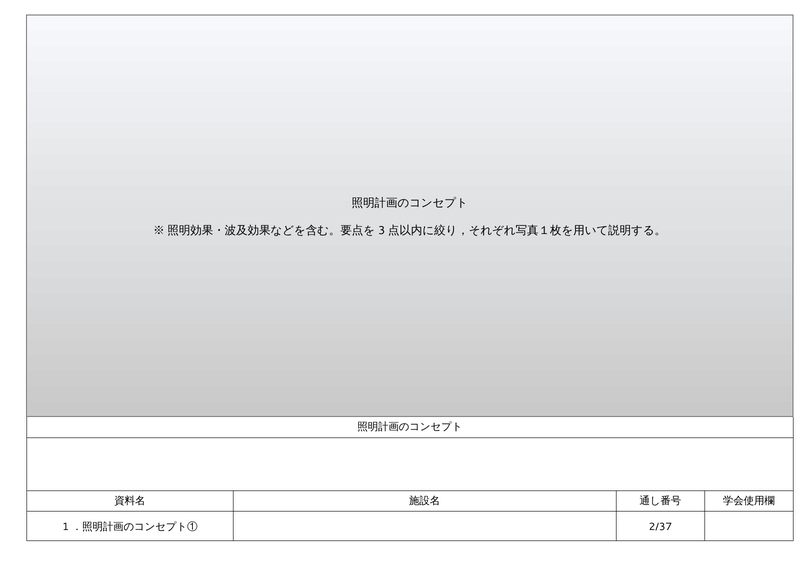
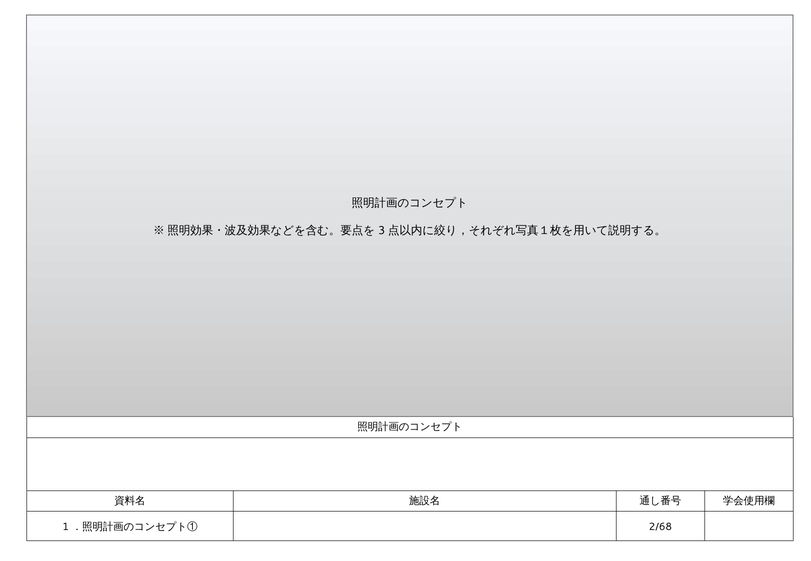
2/37: 2/37 -> 2/68
